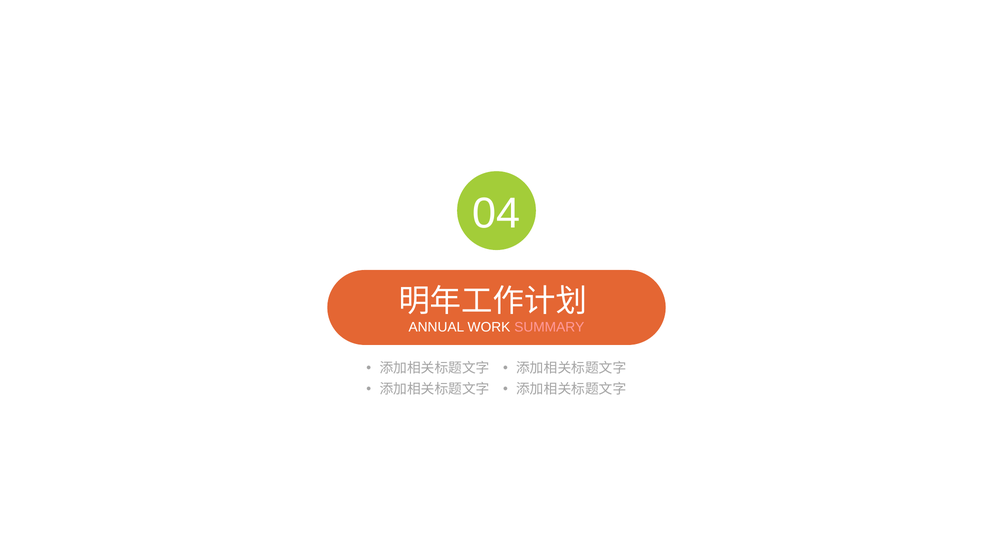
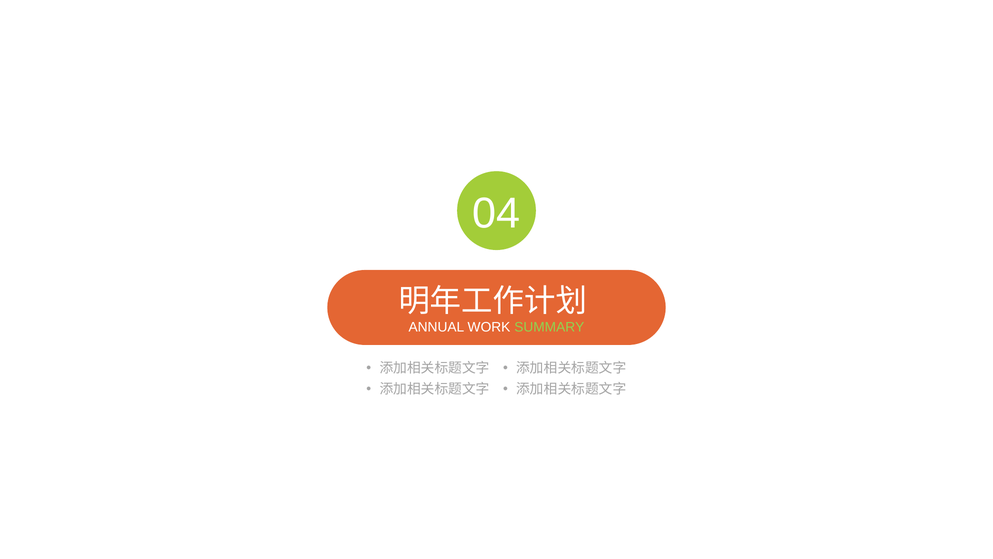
SUMMARY colour: pink -> light green
